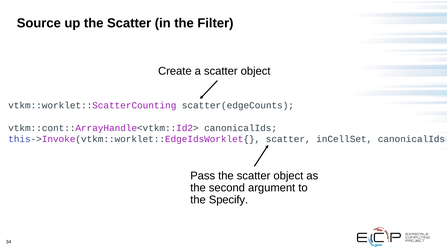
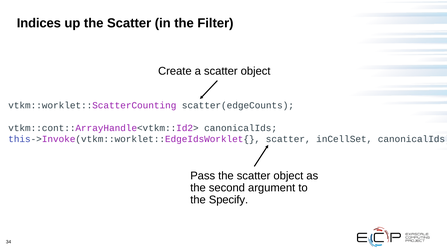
Source: Source -> Indices
